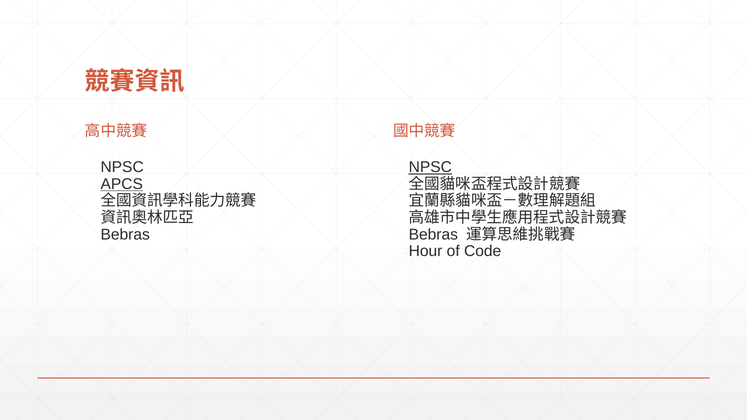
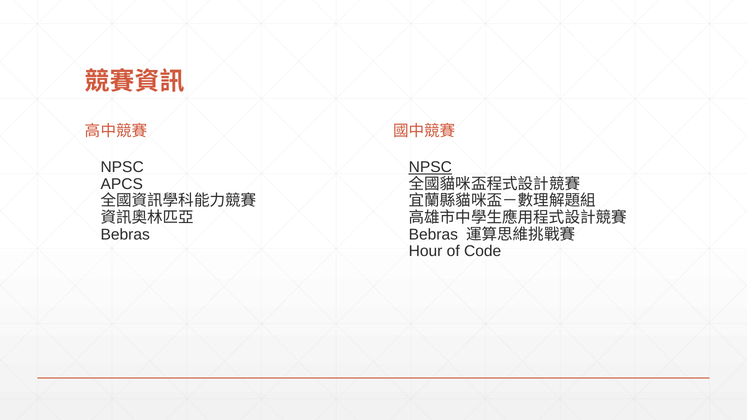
APCS underline: present -> none
